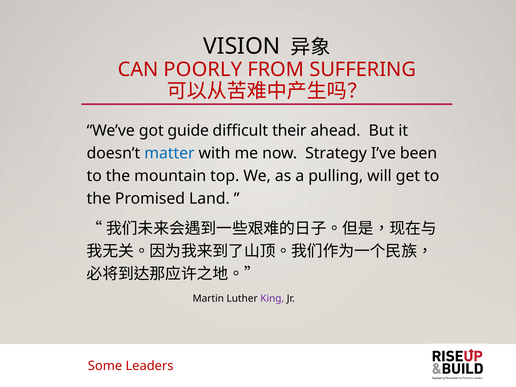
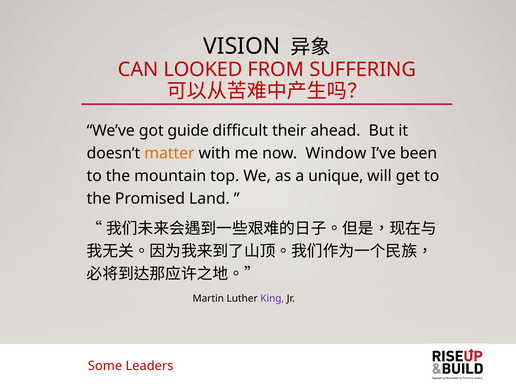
POORLY: POORLY -> LOOKED
matter colour: blue -> orange
Strategy: Strategy -> Window
pulling: pulling -> unique
